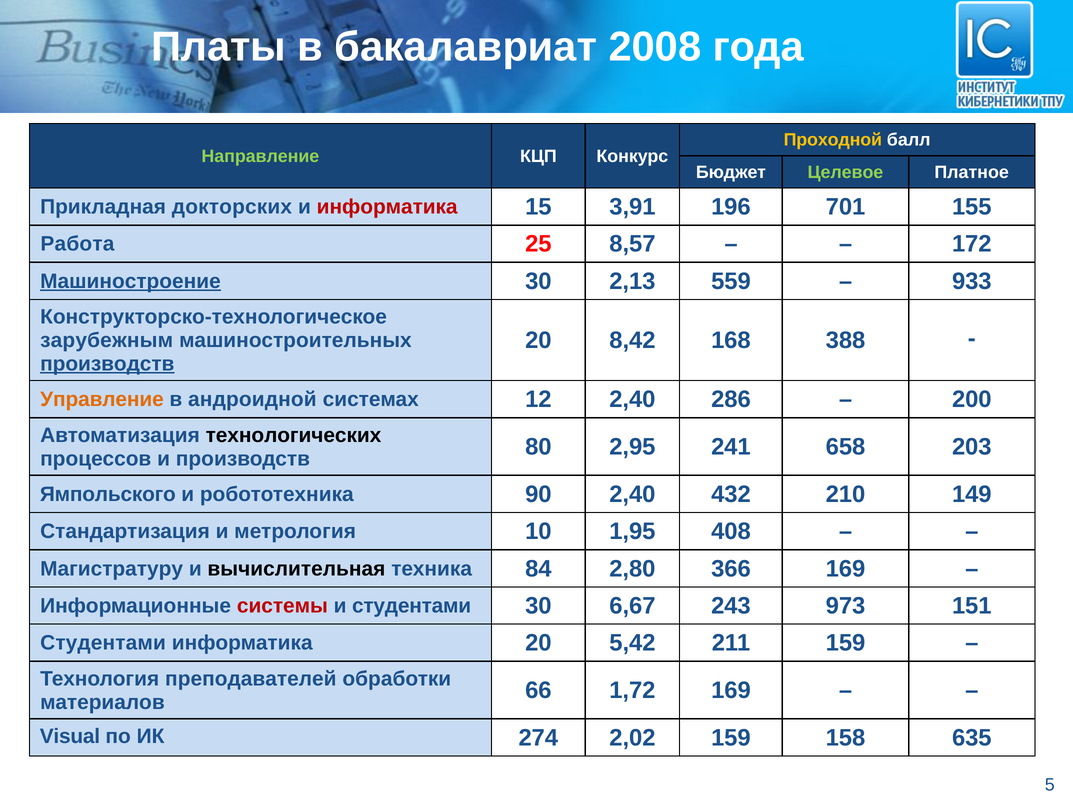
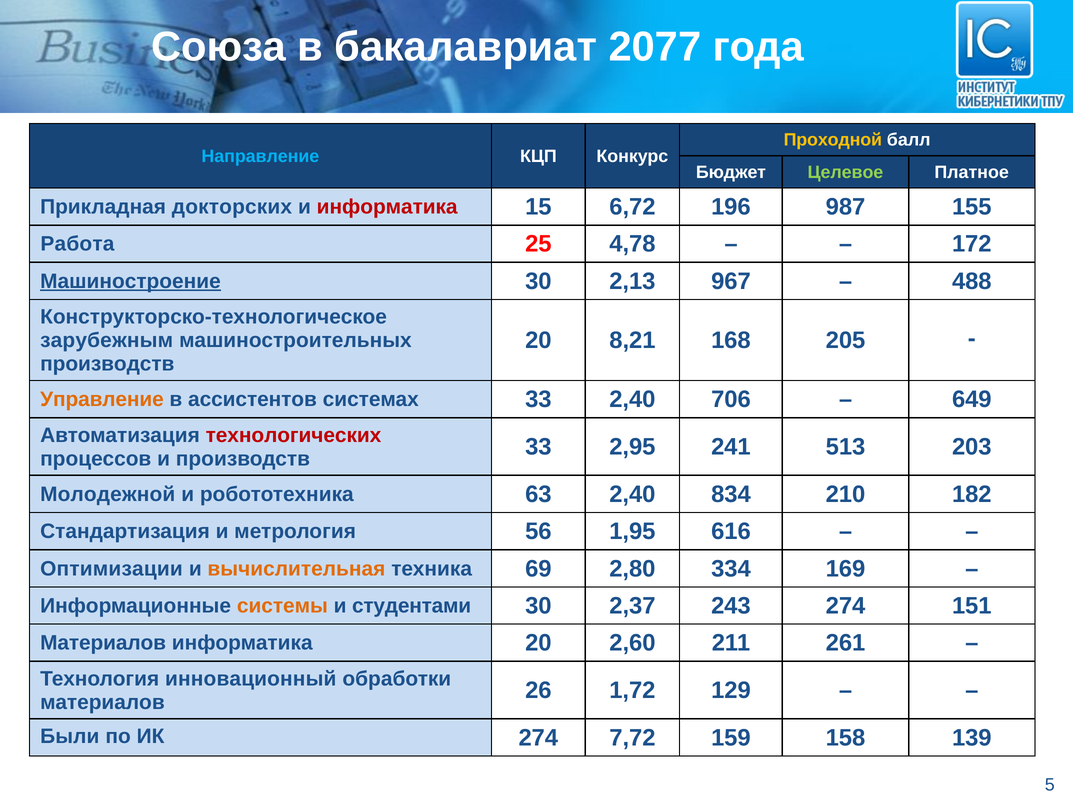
Платы: Платы -> Союза
2008: 2008 -> 2077
Направление colour: light green -> light blue
3,91: 3,91 -> 6,72
701: 701 -> 987
8,57: 8,57 -> 4,78
559: 559 -> 967
933: 933 -> 488
8,42: 8,42 -> 8,21
388: 388 -> 205
производств at (107, 364) underline: present -> none
андроидной: андроидной -> ассистентов
системах 12: 12 -> 33
286: 286 -> 706
200: 200 -> 649
технологических colour: black -> red
производств 80: 80 -> 33
658: 658 -> 513
Ямпольского: Ямпольского -> Молодежной
90: 90 -> 63
432: 432 -> 834
149: 149 -> 182
10: 10 -> 56
408: 408 -> 616
Магистратуру: Магистратуру -> Оптимизации
вычислительная colour: black -> orange
84: 84 -> 69
366: 366 -> 334
системы colour: red -> orange
6,67: 6,67 -> 2,37
243 973: 973 -> 274
Студентами at (103, 643): Студентами -> Материалов
5,42: 5,42 -> 2,60
211 159: 159 -> 261
преподавателей: преподавателей -> инновационный
66: 66 -> 26
1,72 169: 169 -> 129
Visual: Visual -> Были
2,02: 2,02 -> 7,72
635: 635 -> 139
